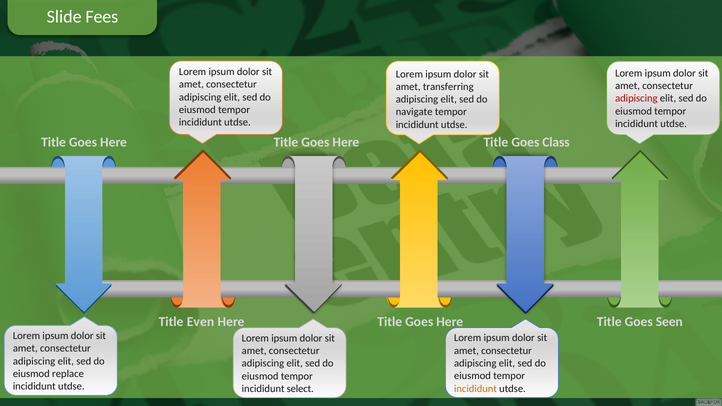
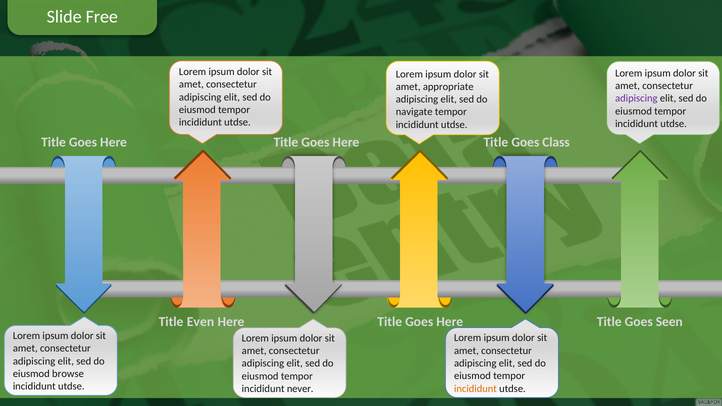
Fees: Fees -> Free
transferring: transferring -> appropriate
adipiscing at (636, 98) colour: red -> purple
replace: replace -> browse
select: select -> never
